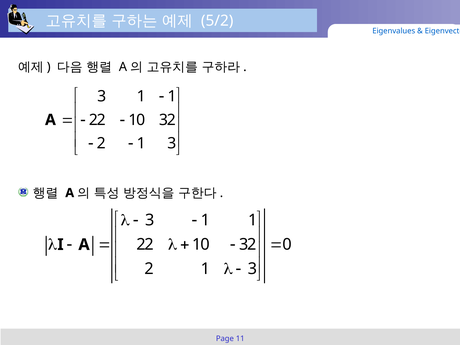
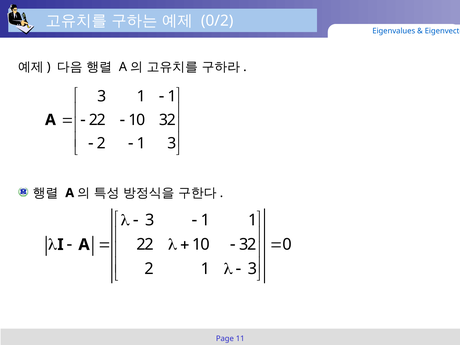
5/2: 5/2 -> 0/2
